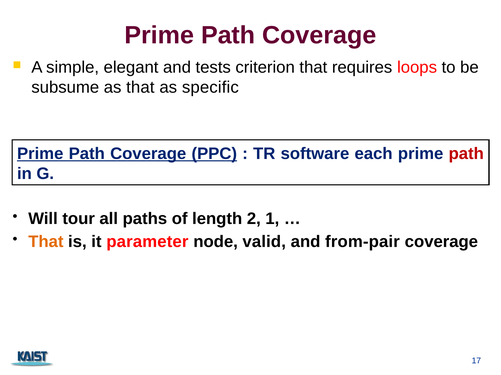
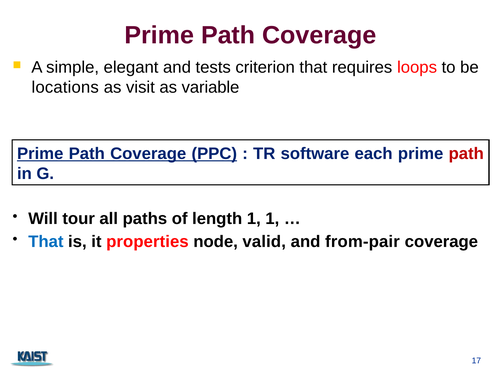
subsume: subsume -> locations
as that: that -> visit
specific: specific -> variable
length 2: 2 -> 1
That at (46, 242) colour: orange -> blue
parameter: parameter -> properties
